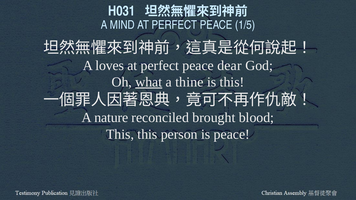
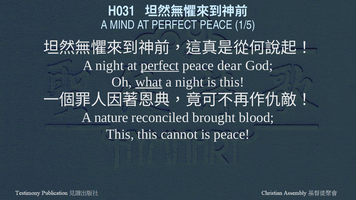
loves at (110, 66): loves -> night
perfect at (160, 66) underline: none -> present
thine at (189, 82): thine -> night
person: person -> cannot
